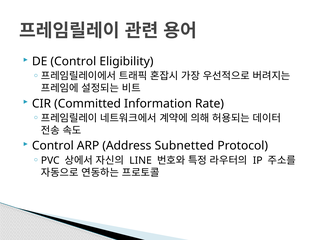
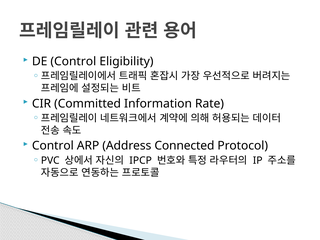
Subnetted: Subnetted -> Connected
LINE: LINE -> IPCP
